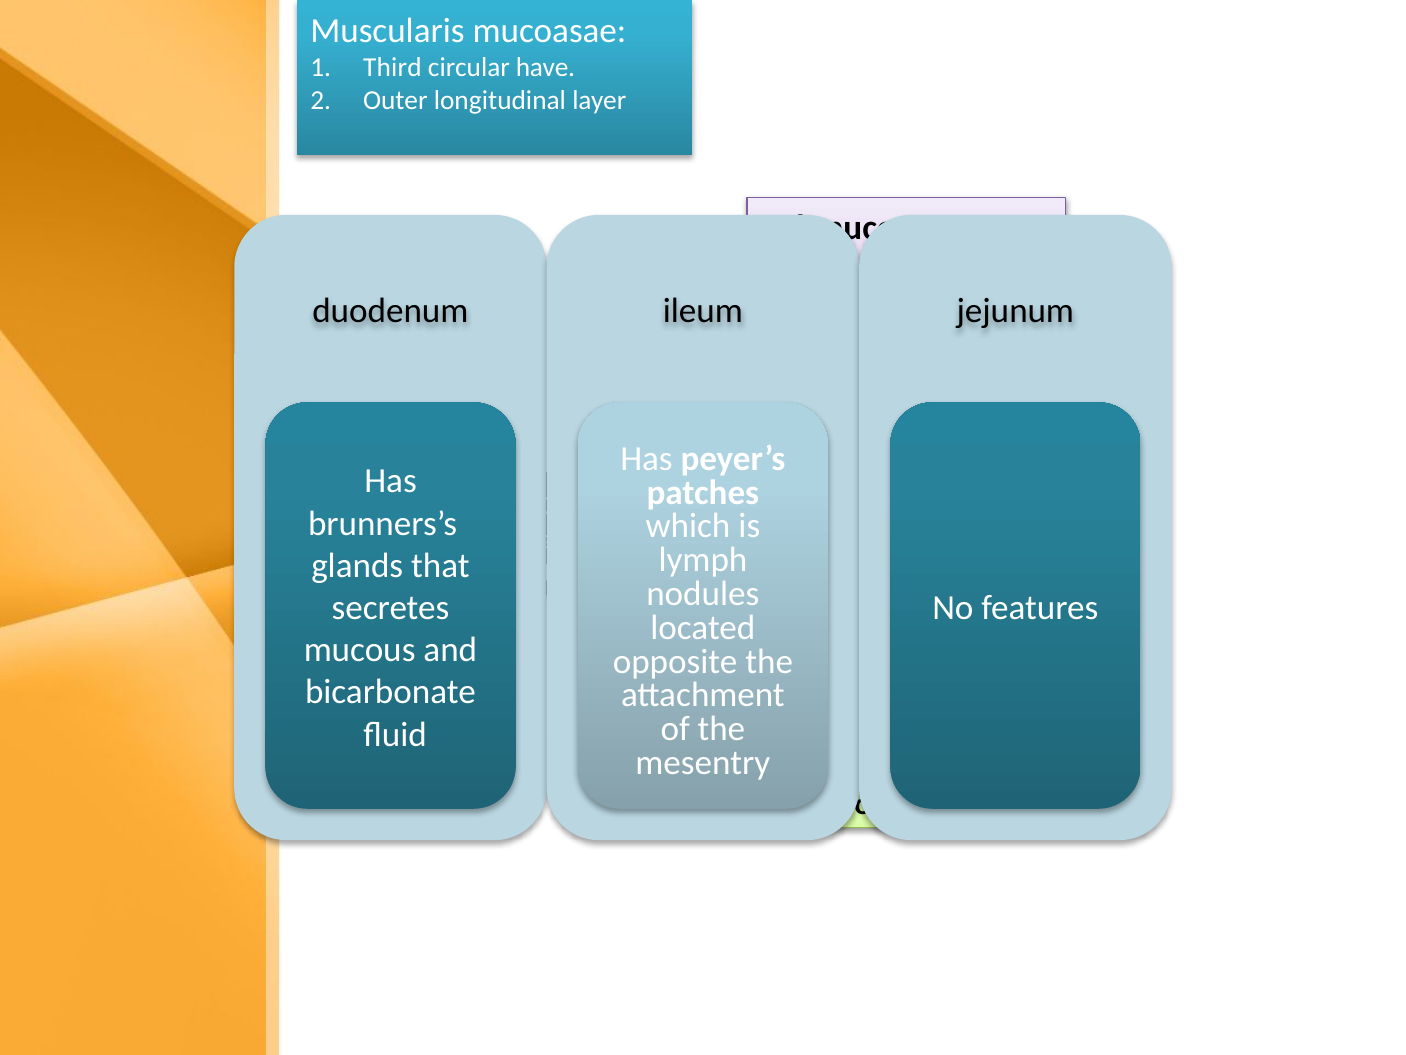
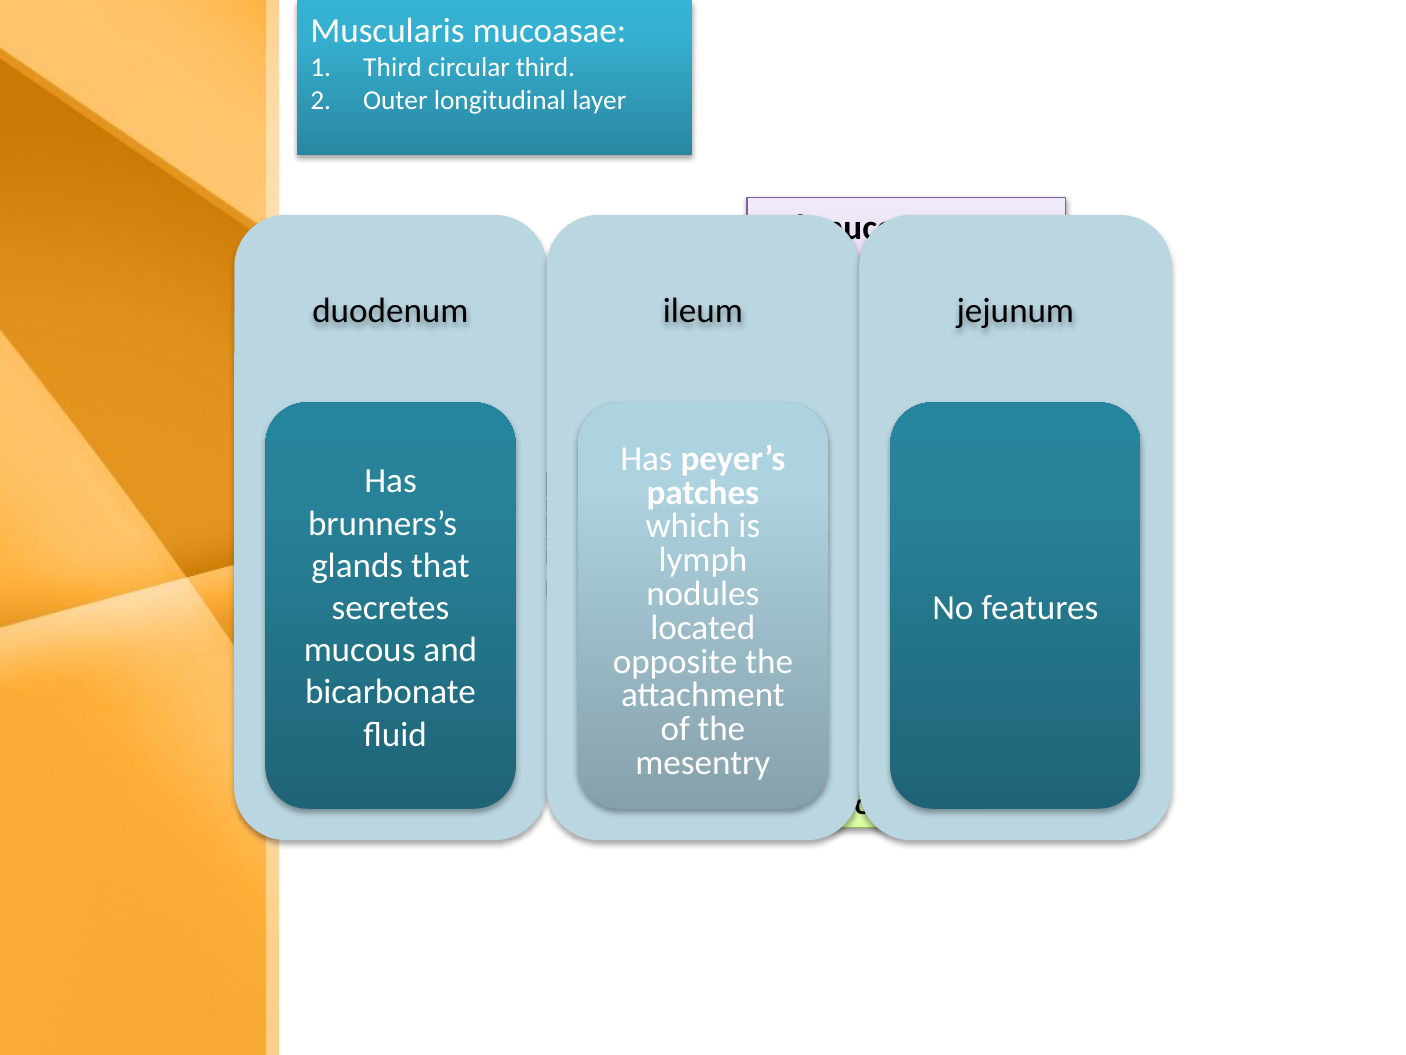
circular have: have -> third
